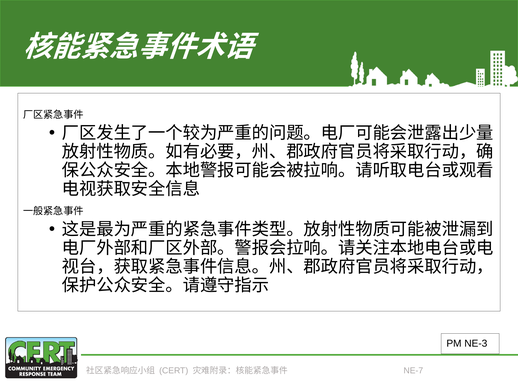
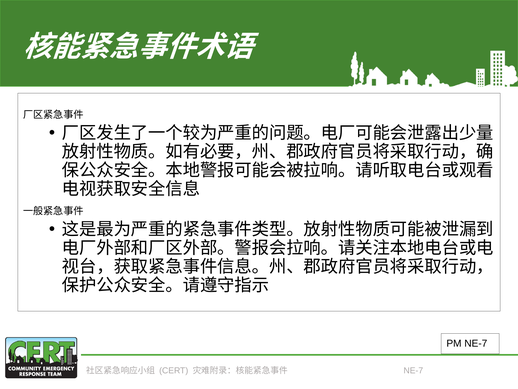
PM NE-3: NE-3 -> NE-7
